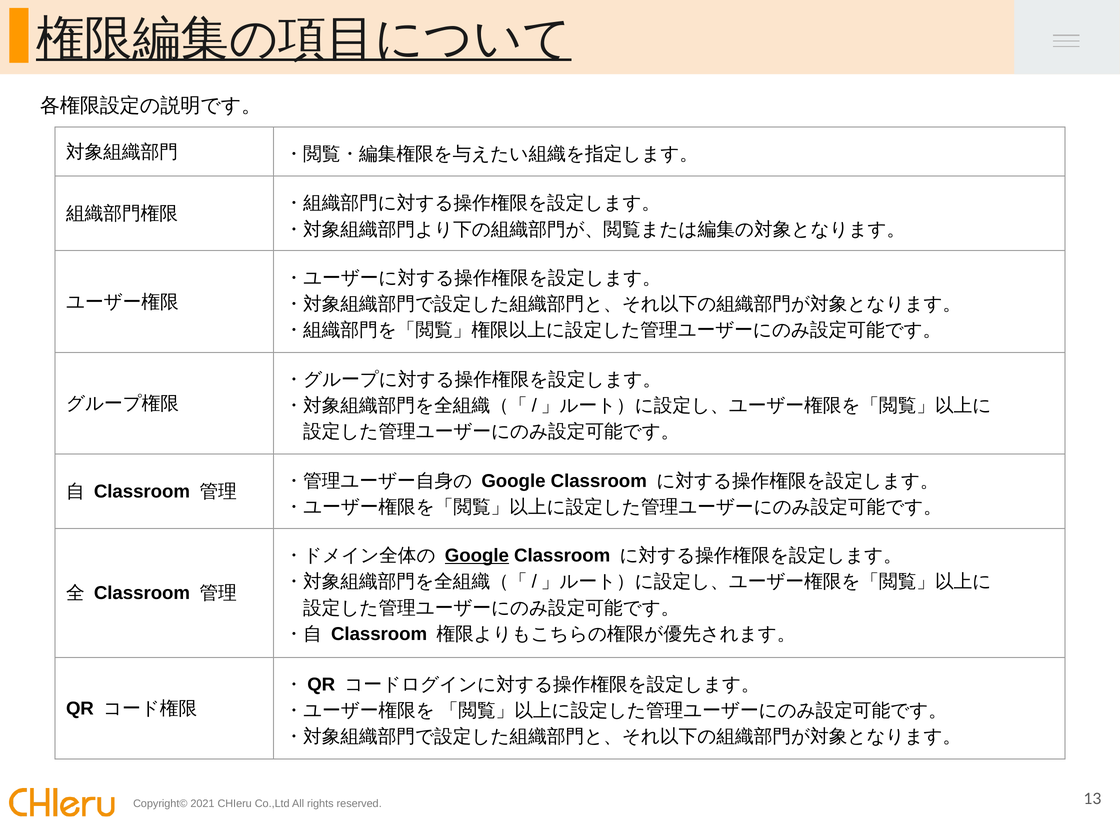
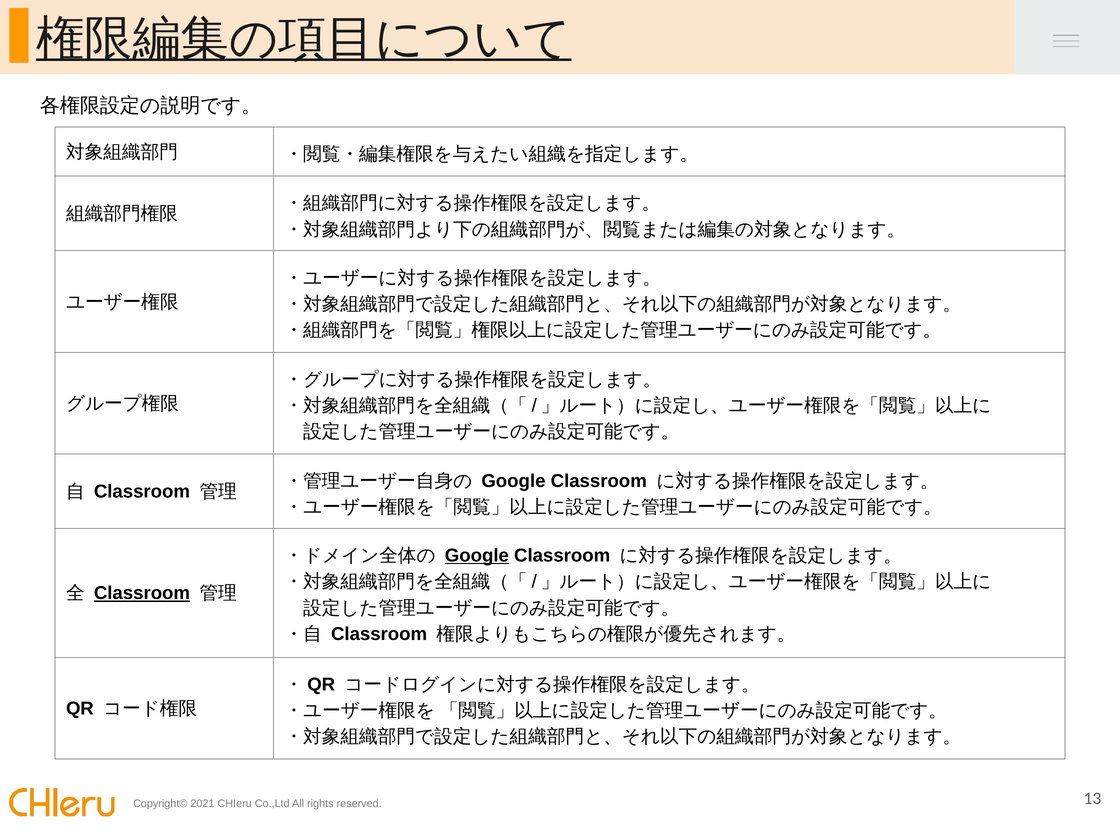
Classroom at (142, 593) underline: none -> present
